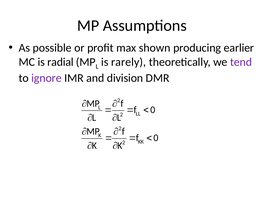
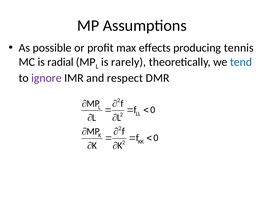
shown: shown -> effects
earlier: earlier -> tennis
tend colour: purple -> blue
division: division -> respect
